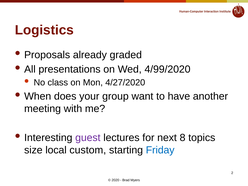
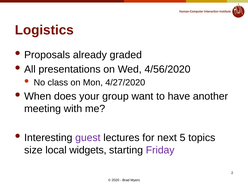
4/99/2020: 4/99/2020 -> 4/56/2020
8: 8 -> 5
custom: custom -> widgets
Friday colour: blue -> purple
